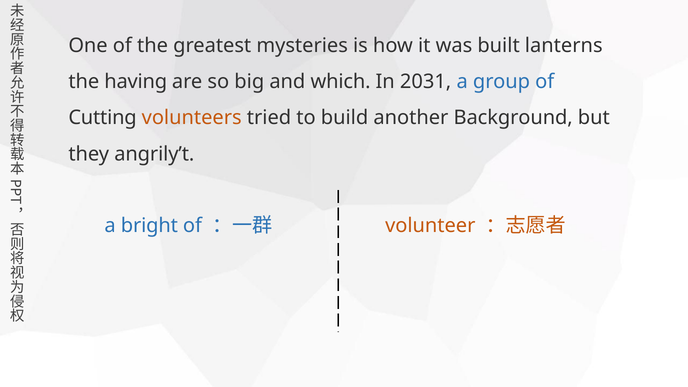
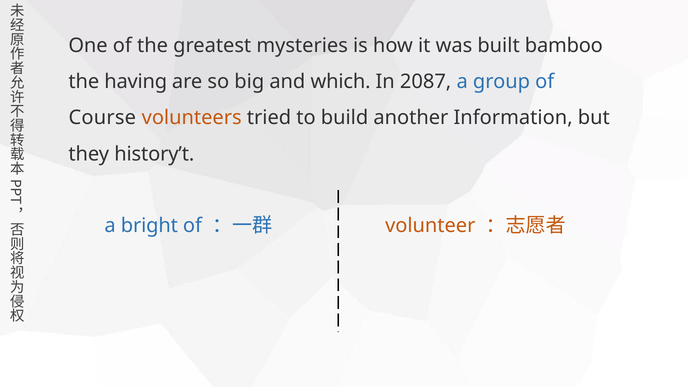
lanterns: lanterns -> bamboo
2031: 2031 -> 2087
Cutting: Cutting -> Course
Background: Background -> Information
angrily’t: angrily’t -> history’t
